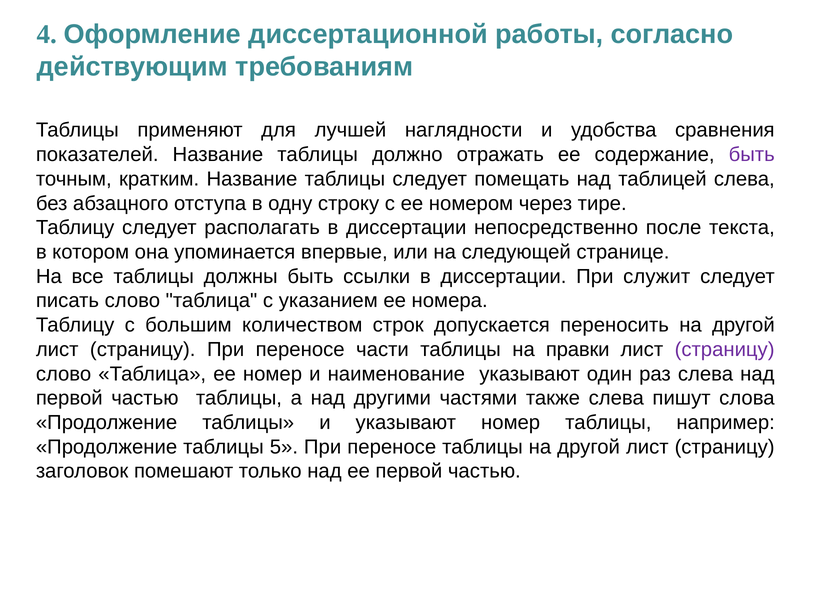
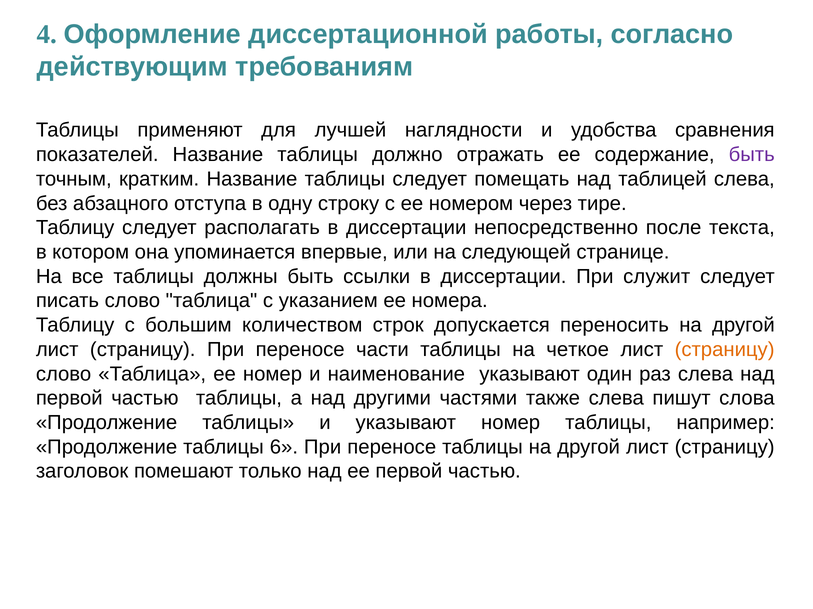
правки: правки -> четкое
страницу at (725, 350) colour: purple -> orange
5: 5 -> 6
